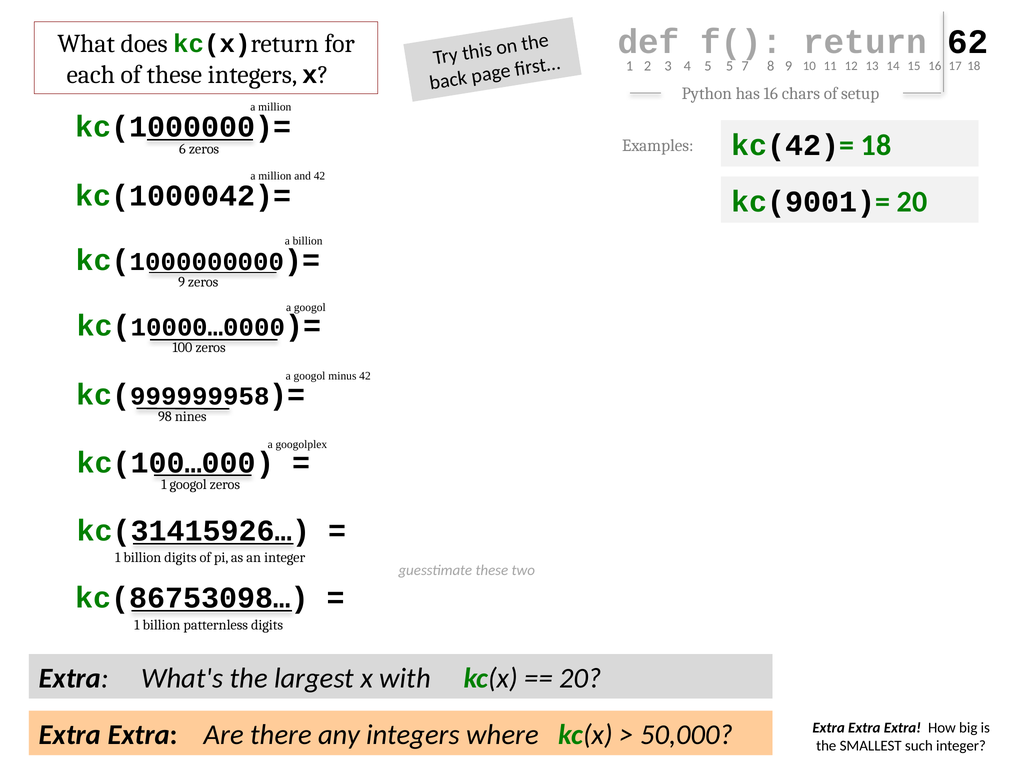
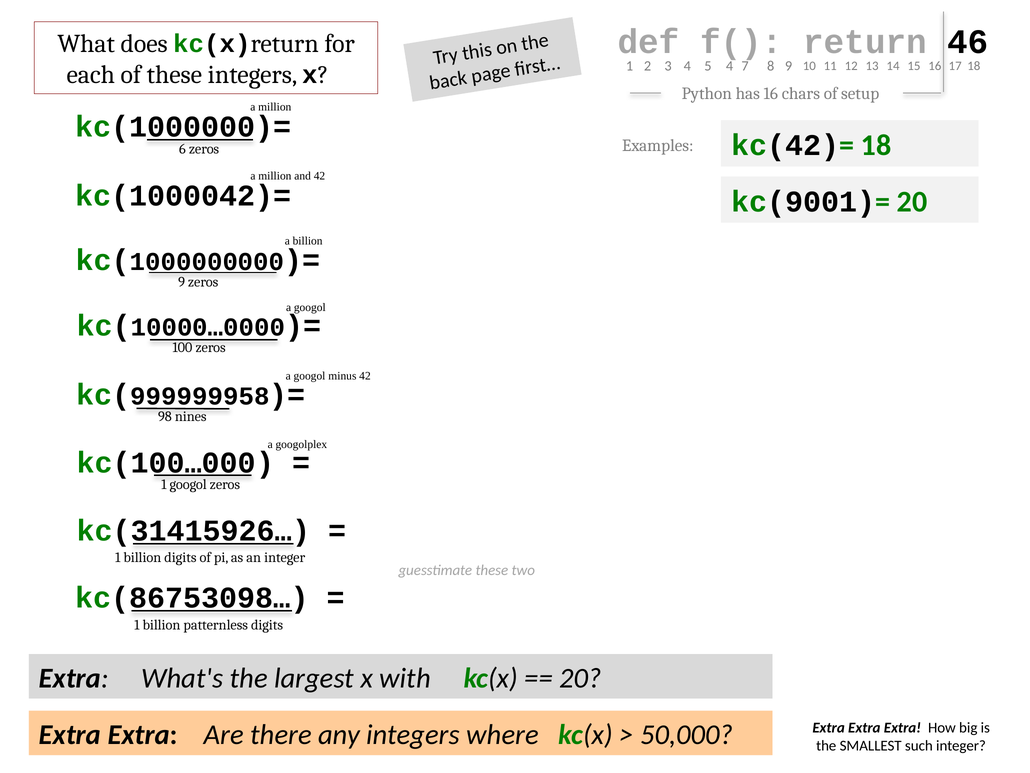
62: 62 -> 46
4 5: 5 -> 4
